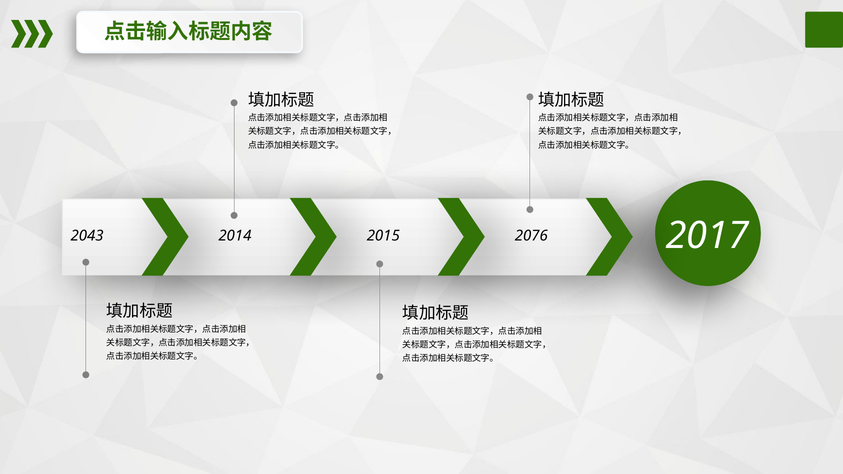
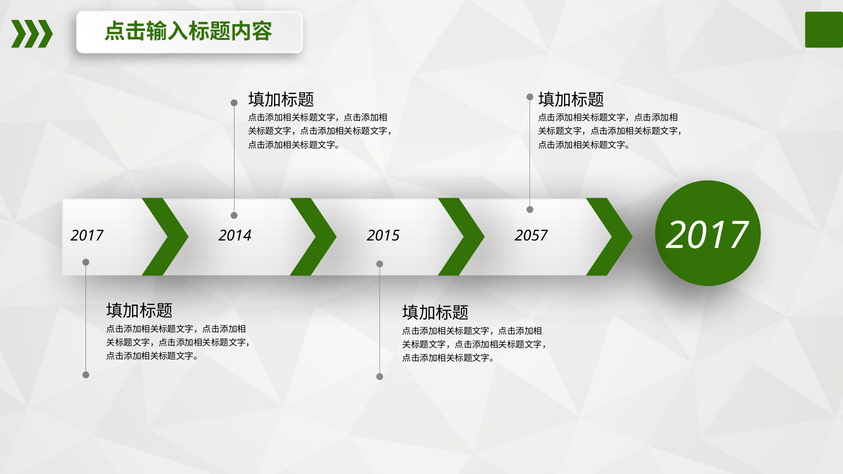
2043 at (87, 236): 2043 -> 2017
2076: 2076 -> 2057
